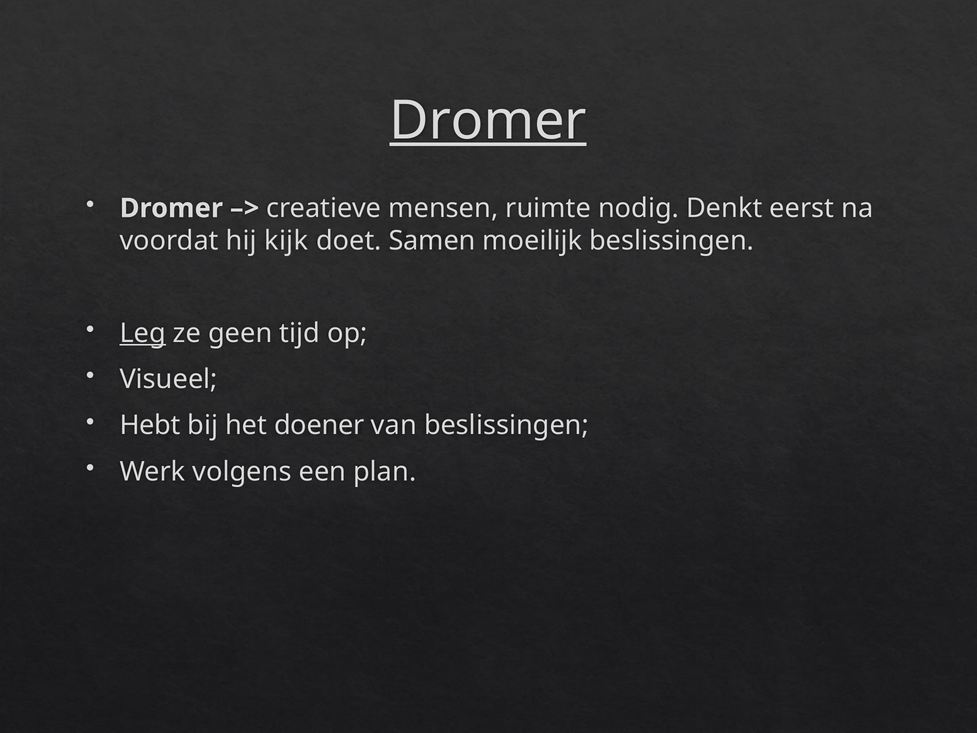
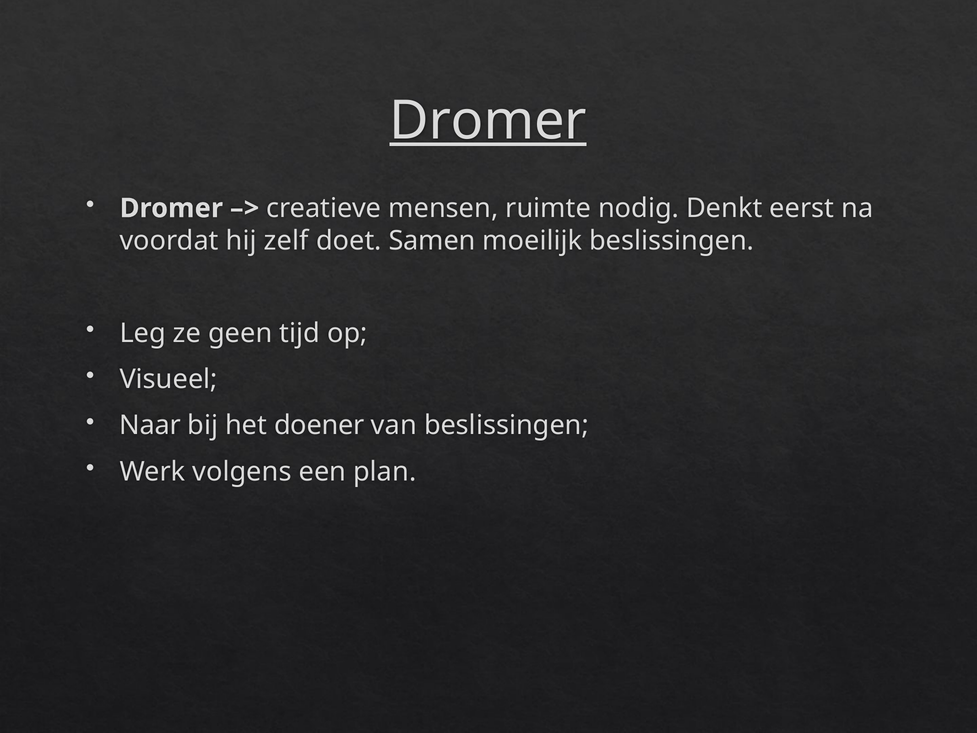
kijk: kijk -> zelf
Leg underline: present -> none
Hebt: Hebt -> Naar
